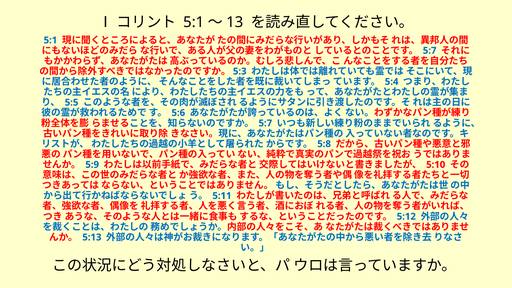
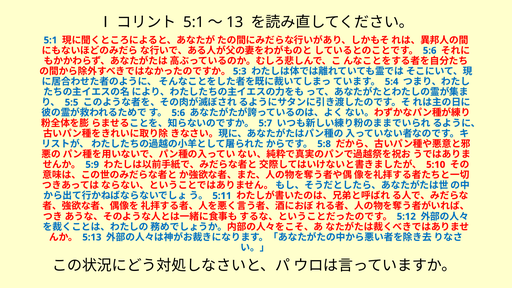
5:7 at (430, 51): 5:7 -> 5:6
